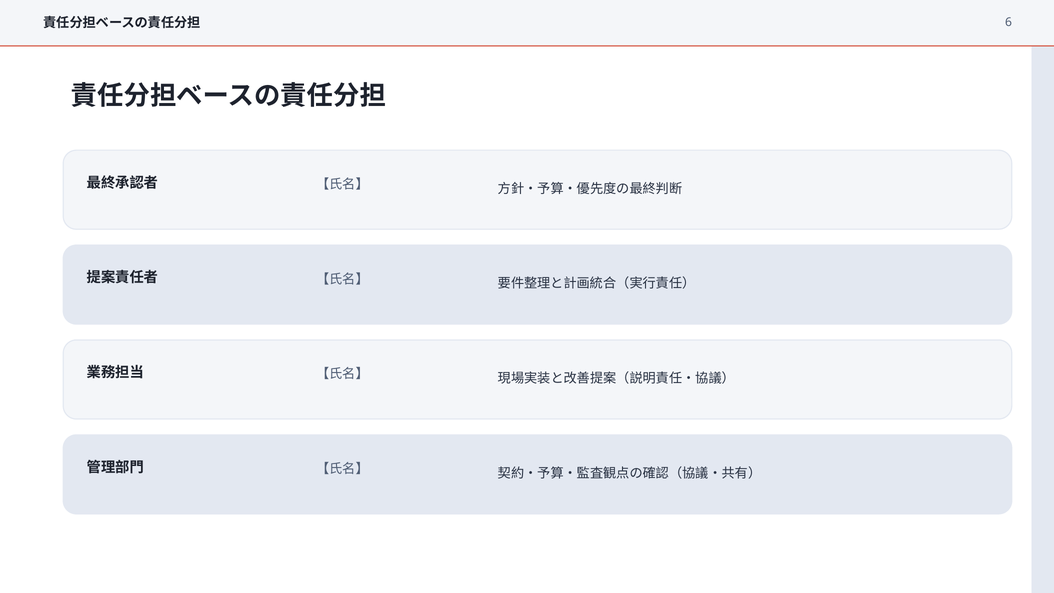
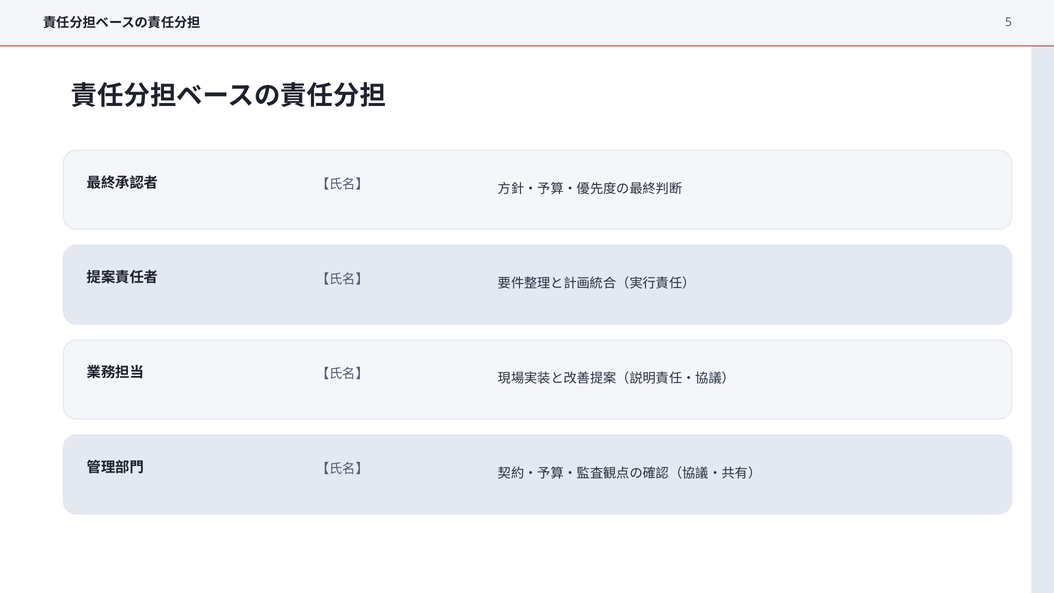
6: 6 -> 5
